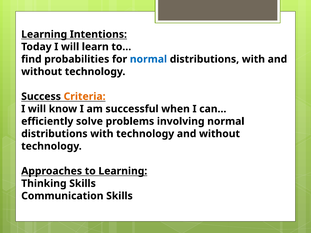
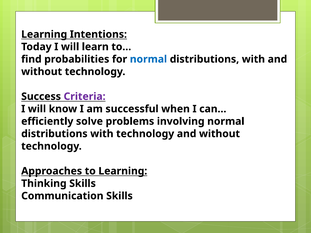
Criteria colour: orange -> purple
